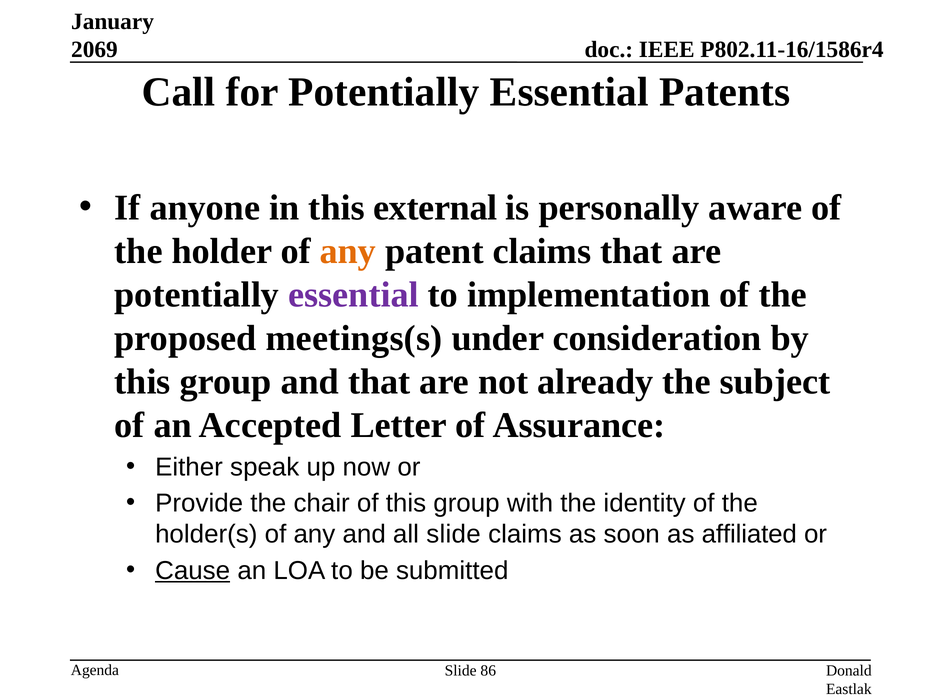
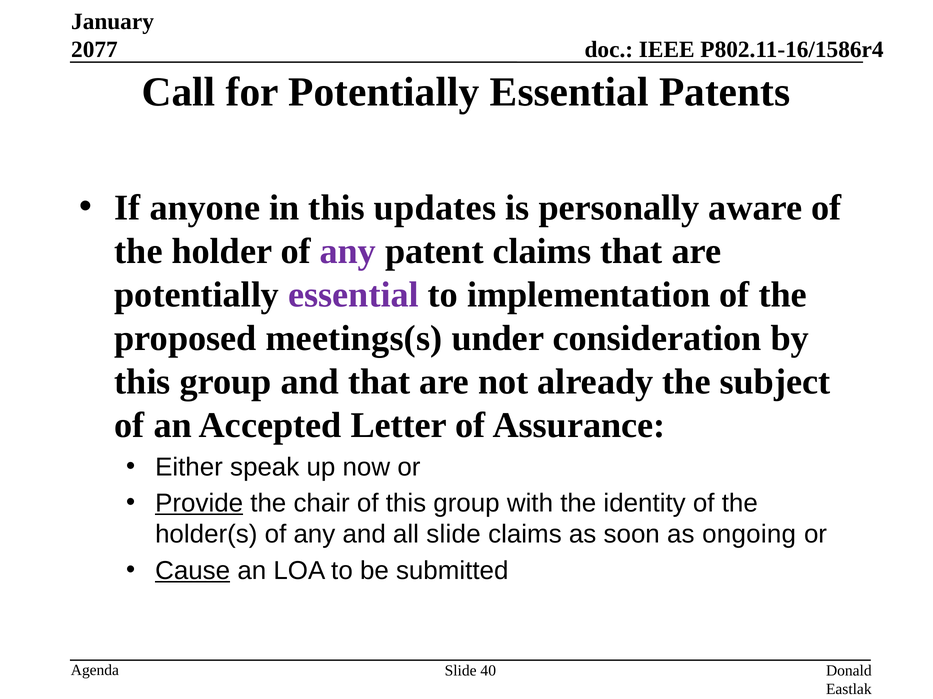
2069: 2069 -> 2077
external: external -> updates
any at (348, 251) colour: orange -> purple
Provide underline: none -> present
affiliated: affiliated -> ongoing
86: 86 -> 40
